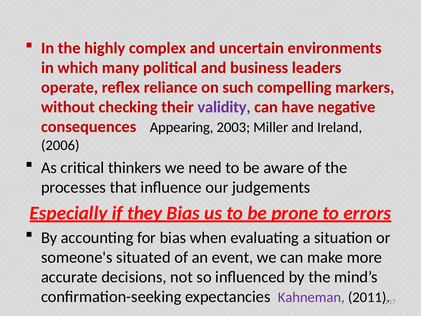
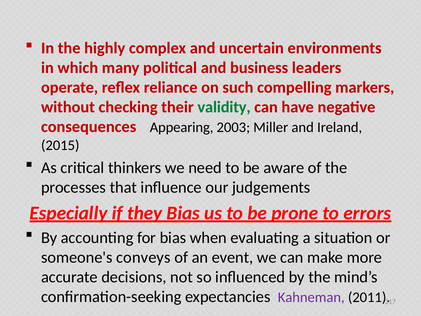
validity colour: purple -> green
2006: 2006 -> 2015
situated: situated -> conveys
